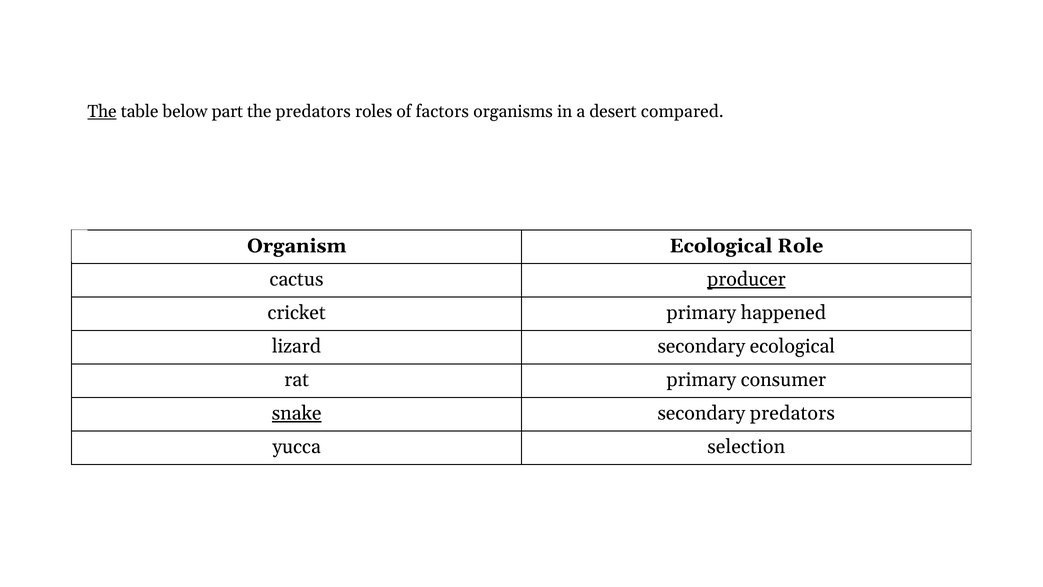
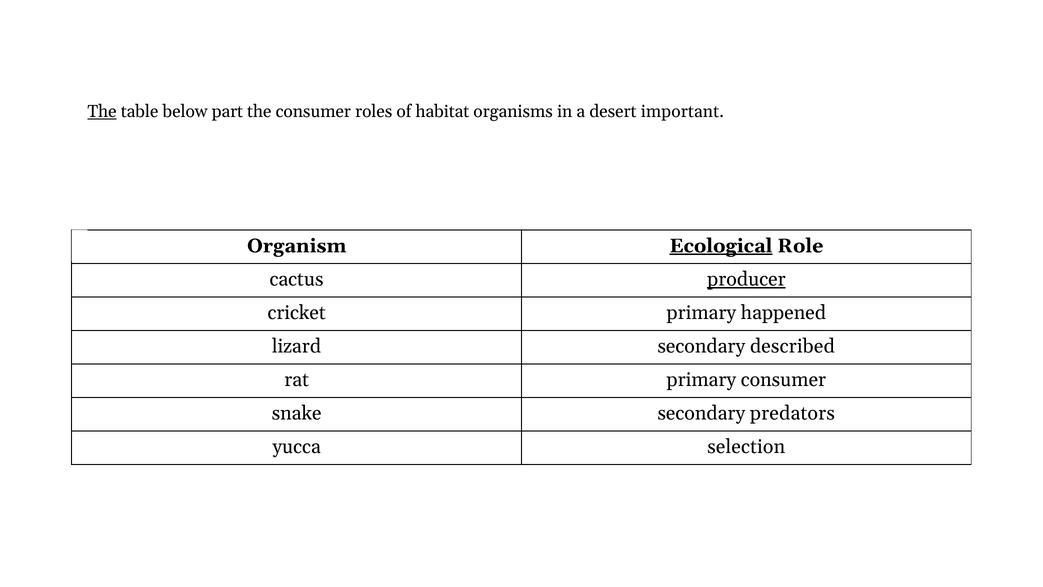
the predators: predators -> consumer
factors: factors -> habitat
compared: compared -> important
Ecological at (721, 246) underline: none -> present
secondary ecological: ecological -> described
snake underline: present -> none
